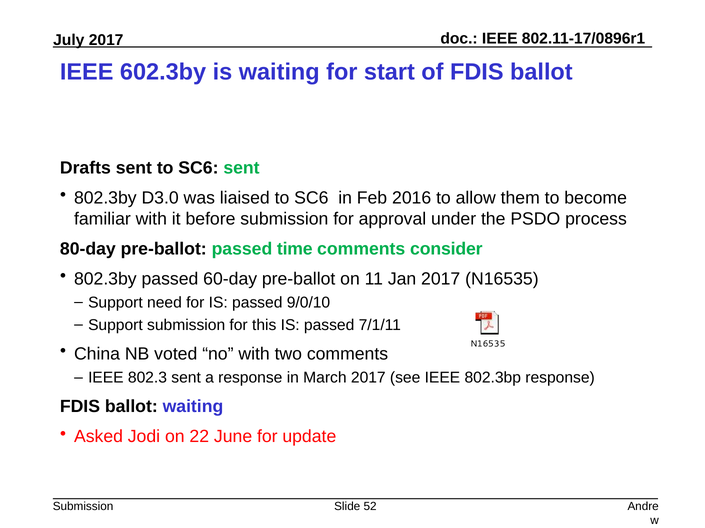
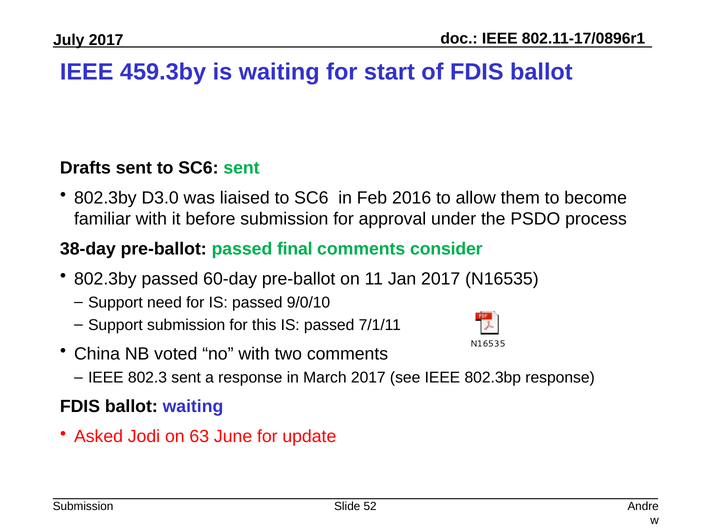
602.3by: 602.3by -> 459.3by
80-day: 80-day -> 38-day
time: time -> final
22: 22 -> 63
